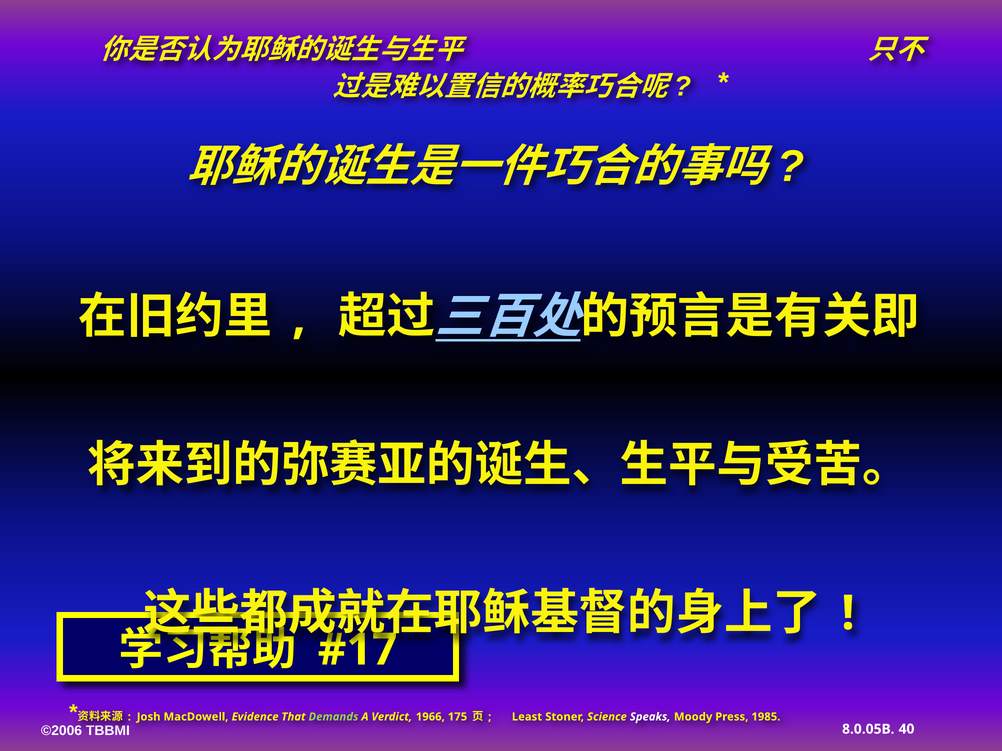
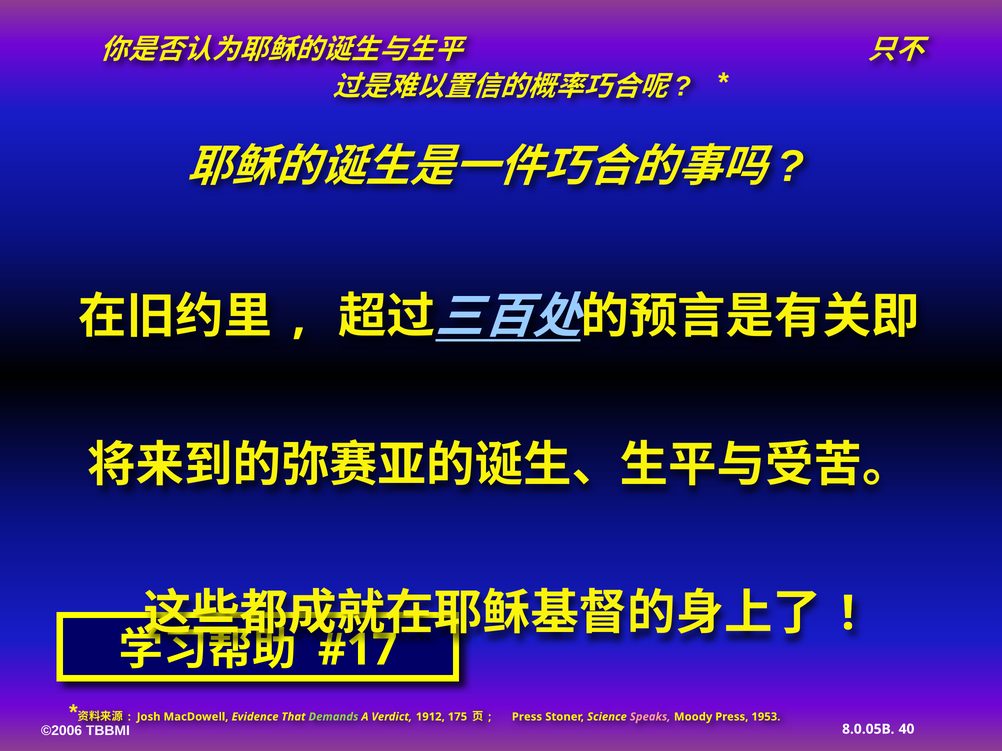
1966: 1966 -> 1912
Least at (527, 717): Least -> Press
Speaks colour: white -> pink
1985: 1985 -> 1953
